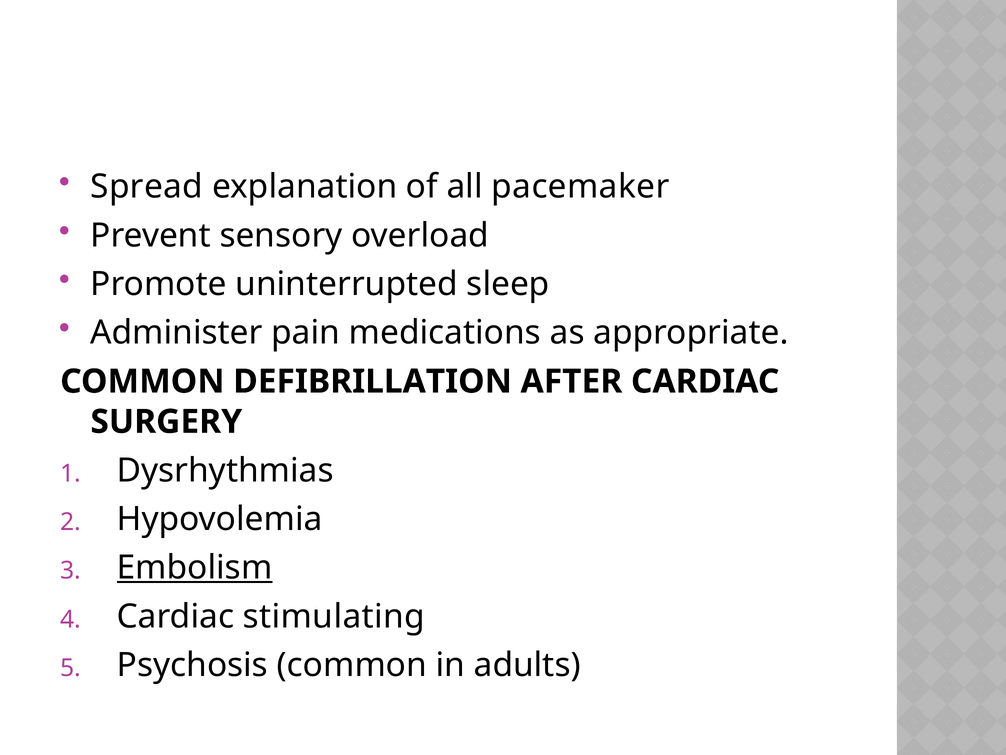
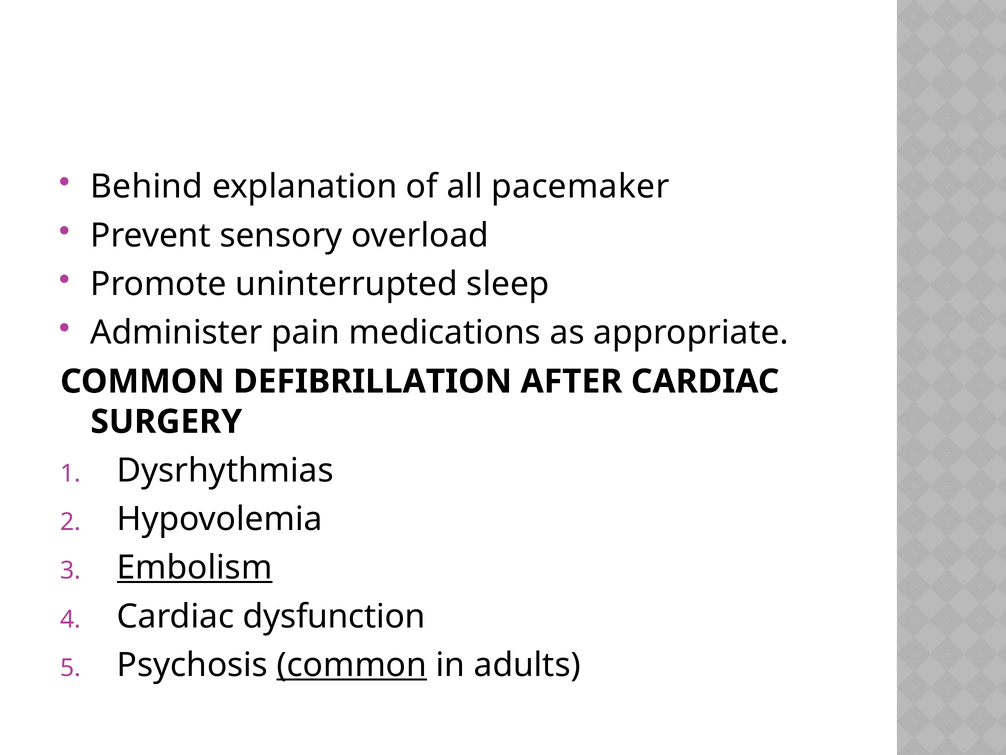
Spread: Spread -> Behind
stimulating: stimulating -> dysfunction
common at (352, 665) underline: none -> present
